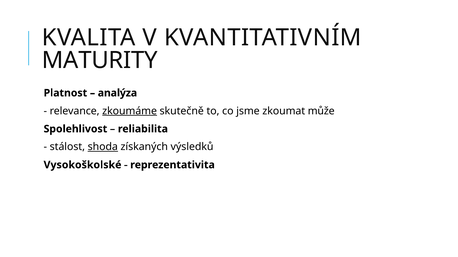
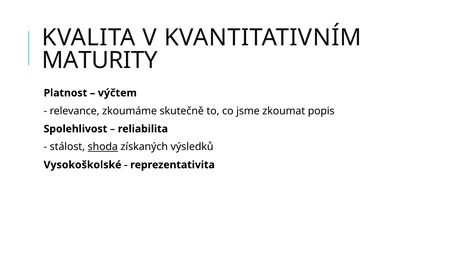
analýza: analýza -> výčtem
zkoumáme underline: present -> none
může: může -> popis
